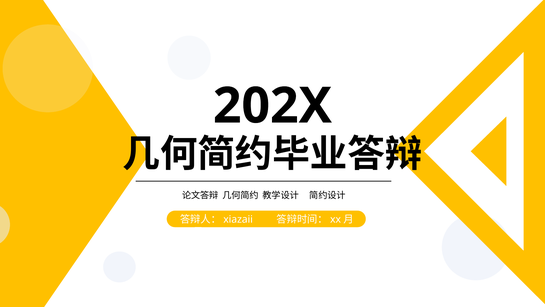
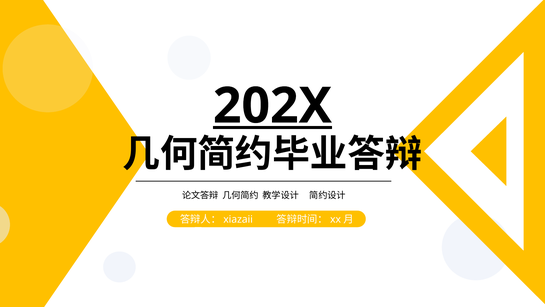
202X underline: none -> present
